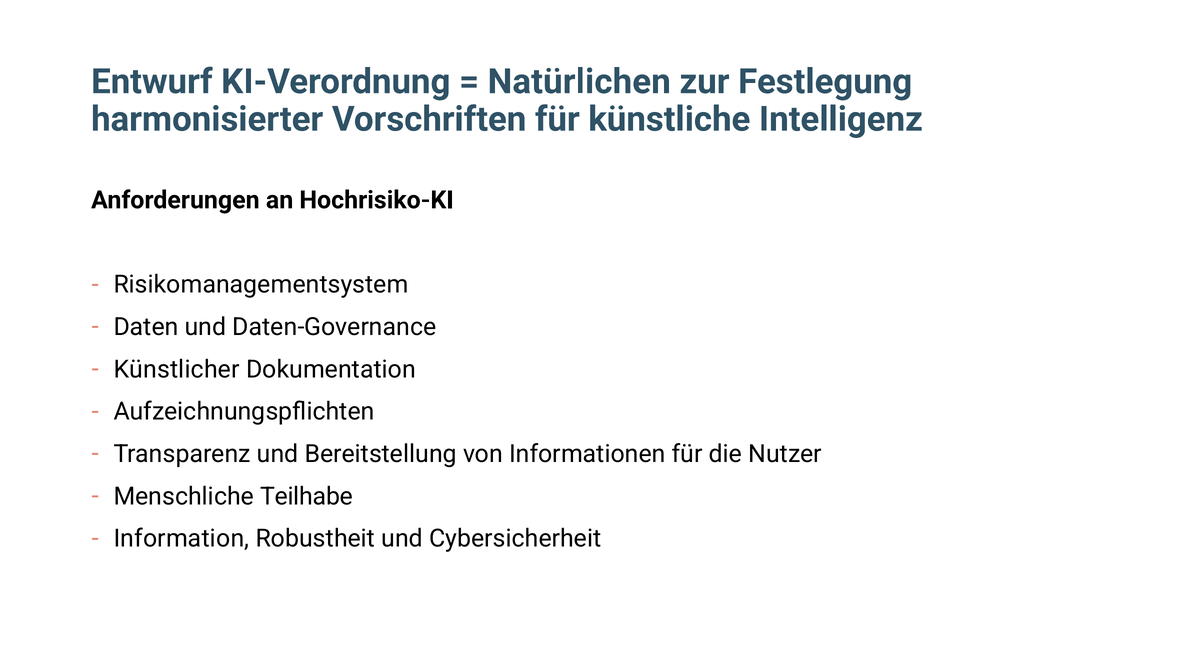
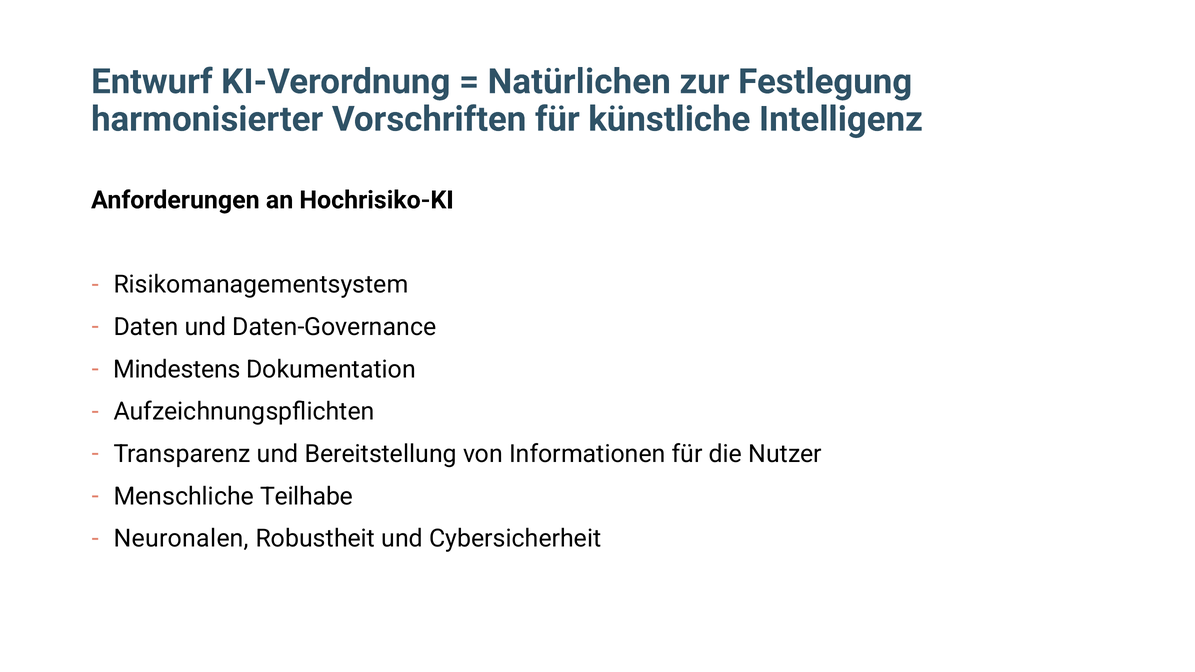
Künstlicher: Künstlicher -> Mindestens
Information: Information -> Neuronalen
